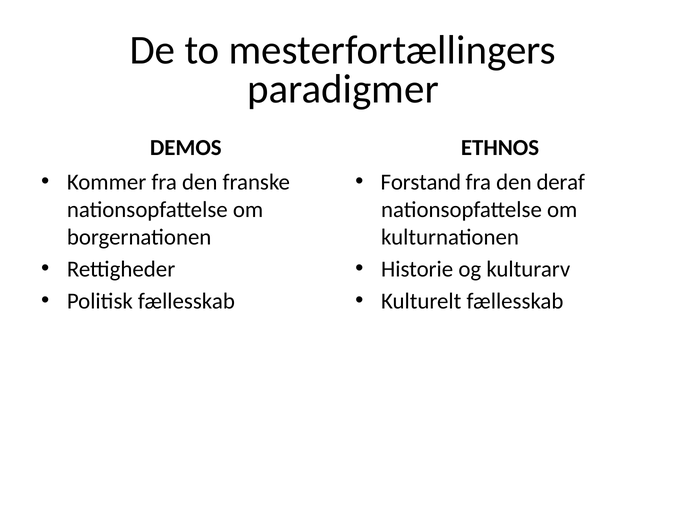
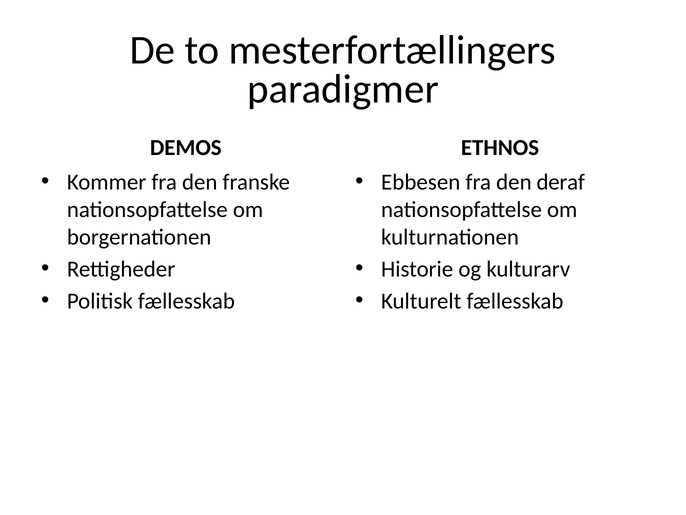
Forstand: Forstand -> Ebbesen
